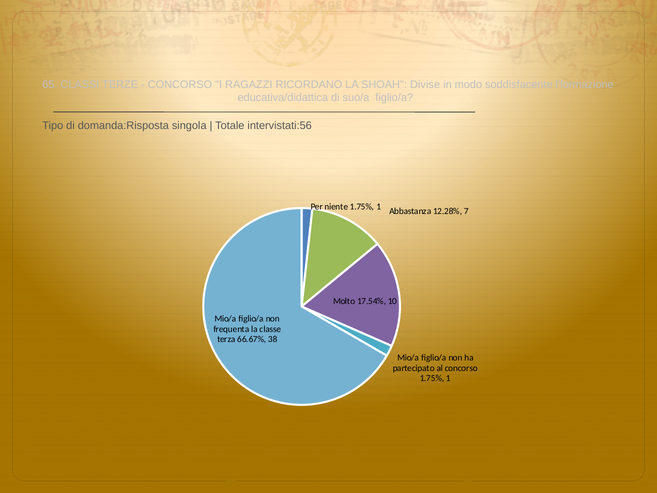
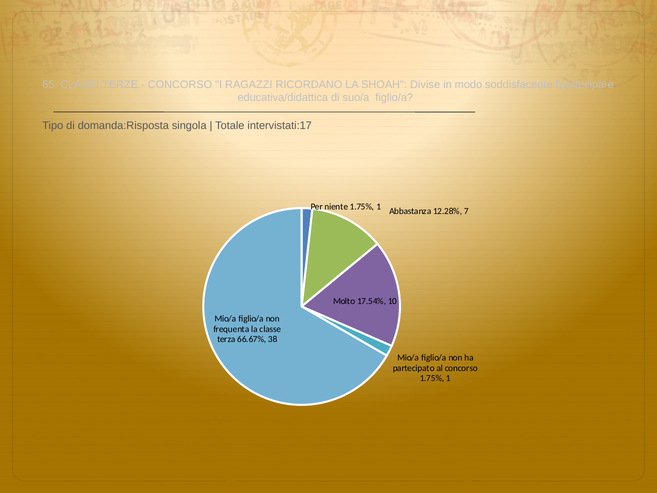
l'formazione: l'formazione -> l'partecipare
intervistati:56: intervistati:56 -> intervistati:17
